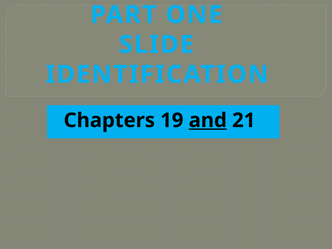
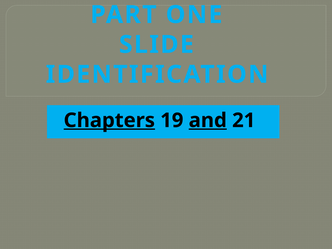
Chapters underline: none -> present
